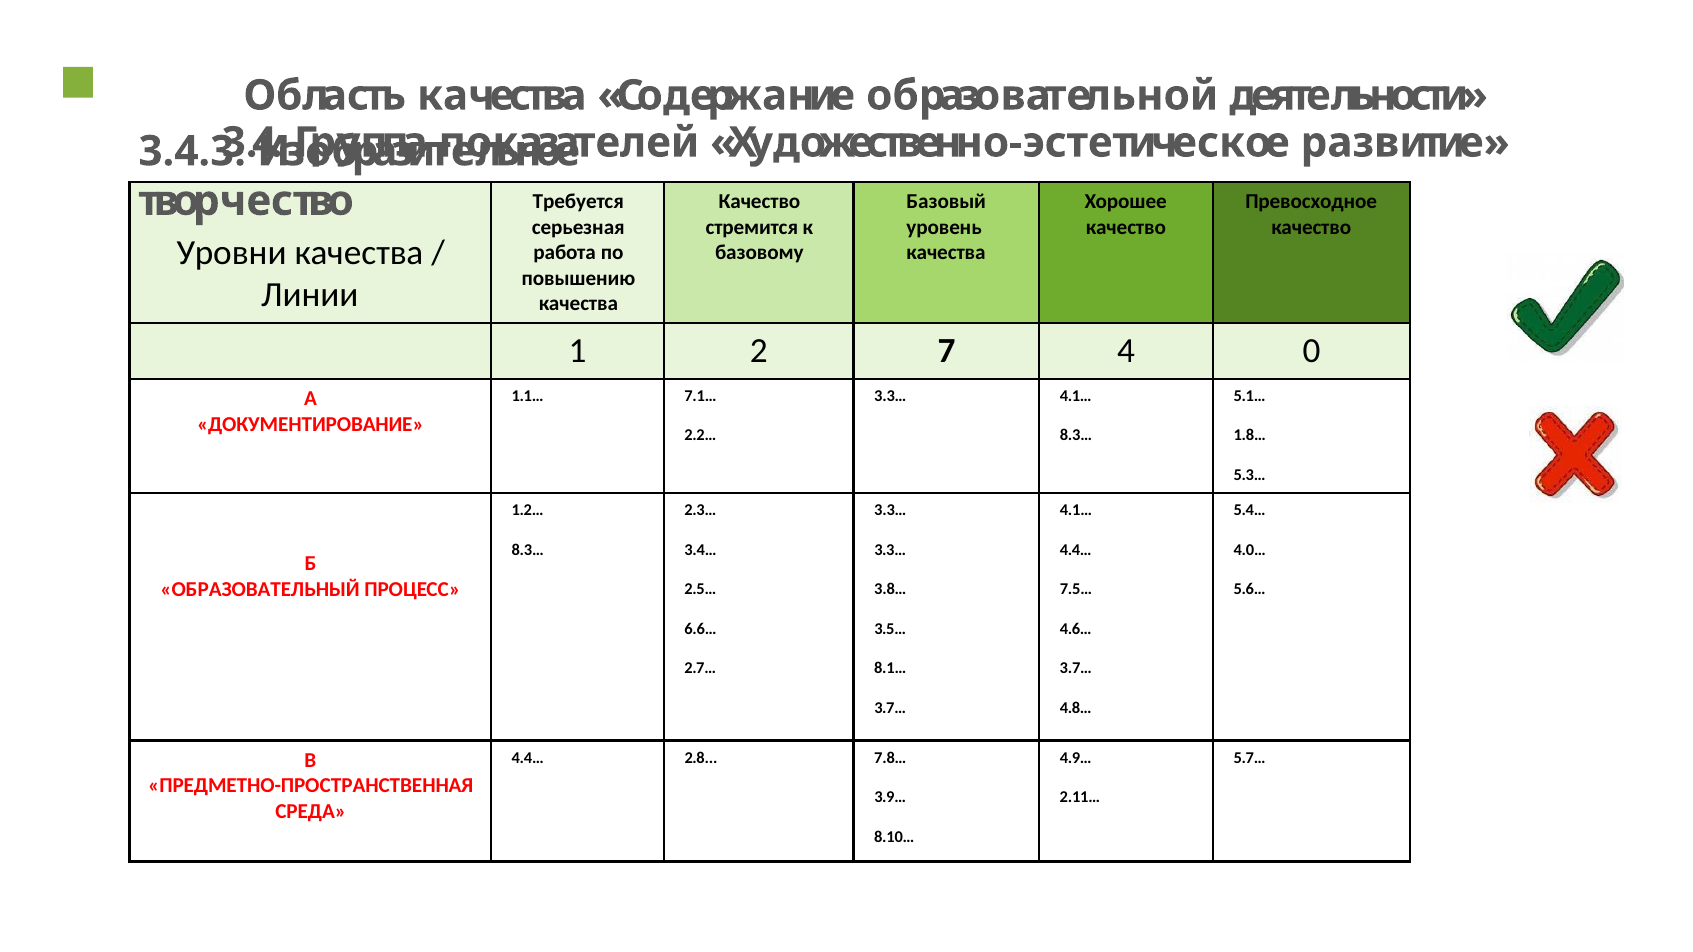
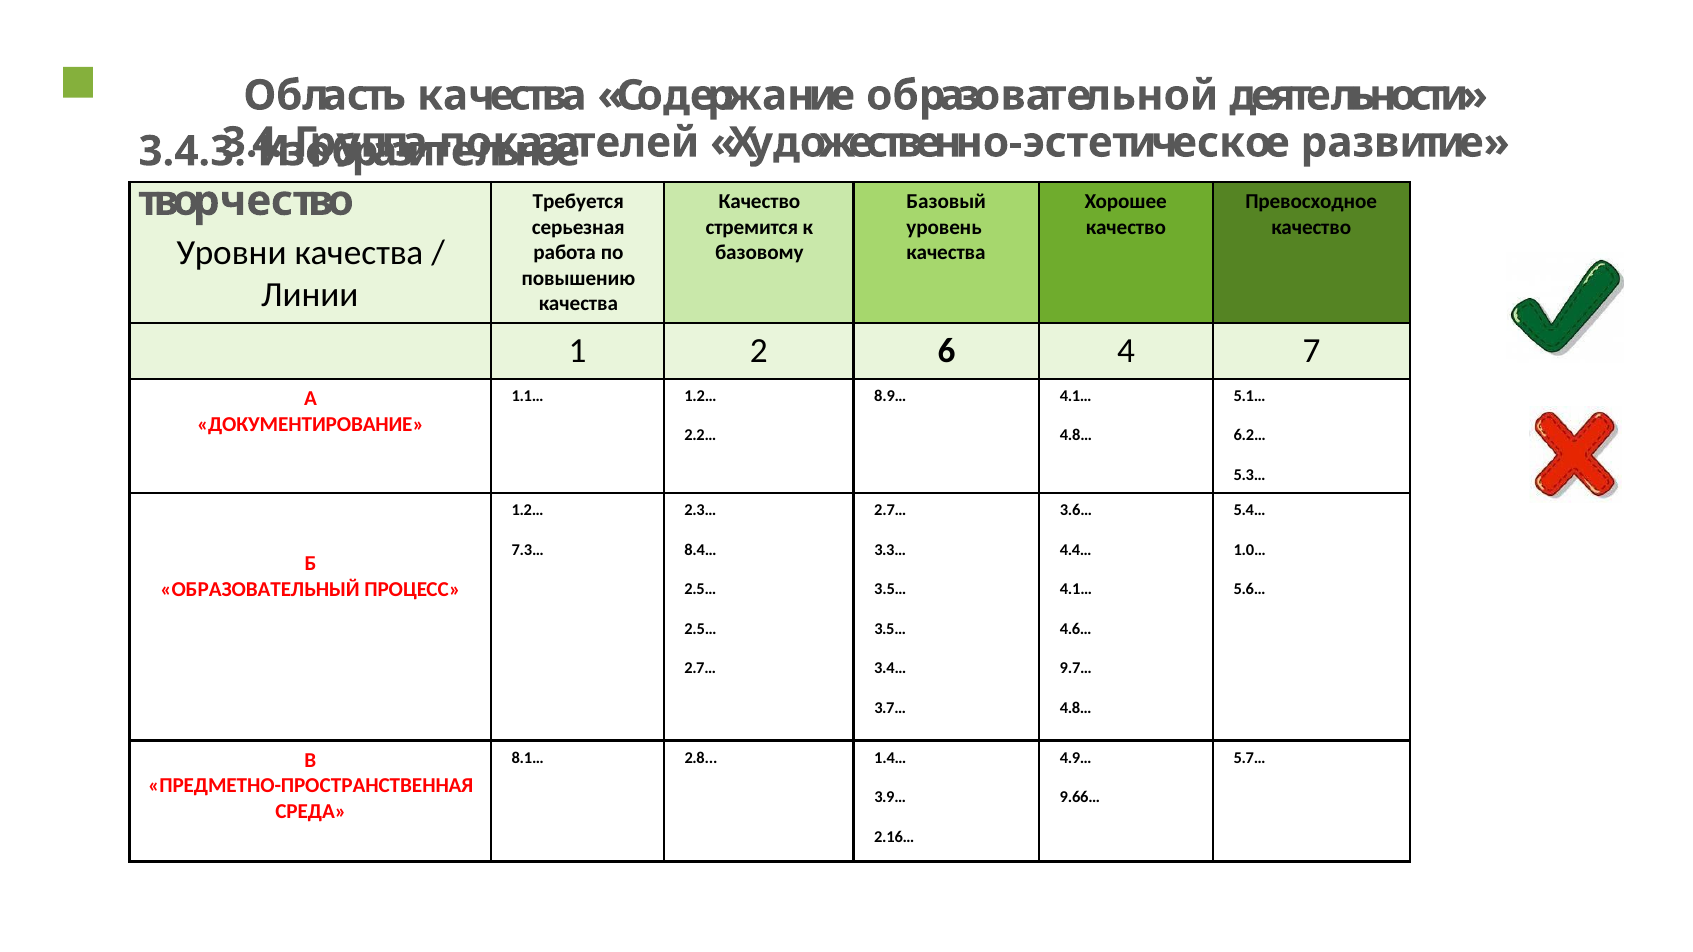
7: 7 -> 6
0: 0 -> 7
1.1… 7.1…: 7.1… -> 1.2…
3.3… at (890, 396): 3.3… -> 8.9…
8.3… at (1076, 436): 8.3… -> 4.8…
1.8…: 1.8… -> 6.2…
3.3… at (890, 510): 3.3… -> 2.7…
4.1… at (1076, 510): 4.1… -> 3.6…
8.3… at (528, 550): 8.3… -> 7.3…
3.4…: 3.4… -> 8.4…
4.0…: 4.0… -> 1.0…
3.8… at (890, 589): 3.8… -> 3.5…
7.5… at (1076, 589): 7.5… -> 4.1…
6.6… at (700, 629): 6.6… -> 2.5…
8.1…: 8.1… -> 3.4…
3.7… at (1076, 669): 3.7… -> 9.7…
4.4… at (528, 758): 4.4… -> 8.1…
7.8…: 7.8… -> 1.4…
2.11…: 2.11… -> 9.66…
8.10…: 8.10… -> 2.16…
